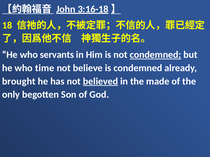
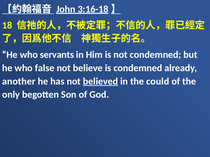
condemned at (155, 55) underline: present -> none
time: time -> false
brought: brought -> another
made: made -> could
